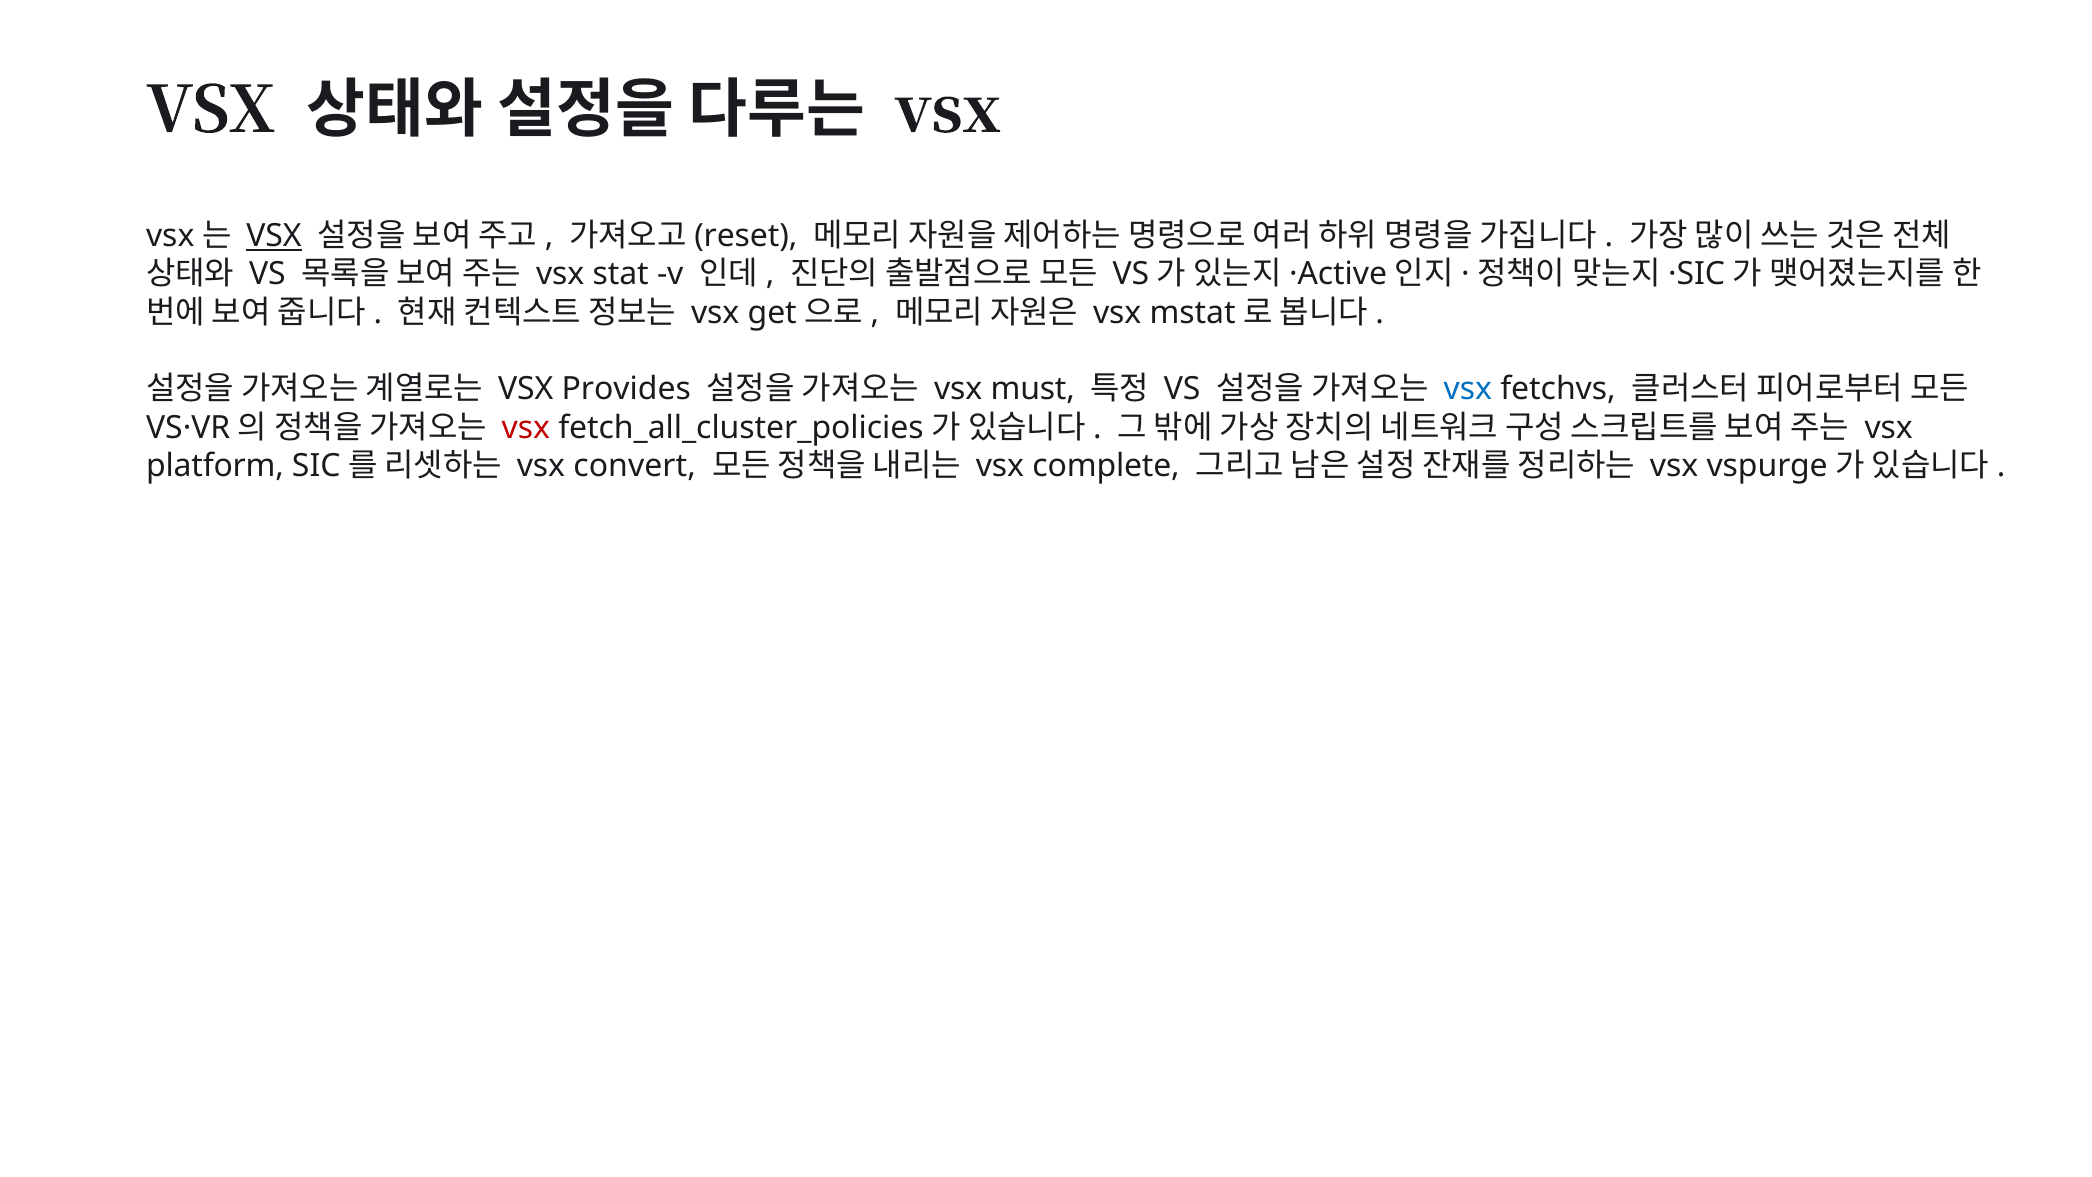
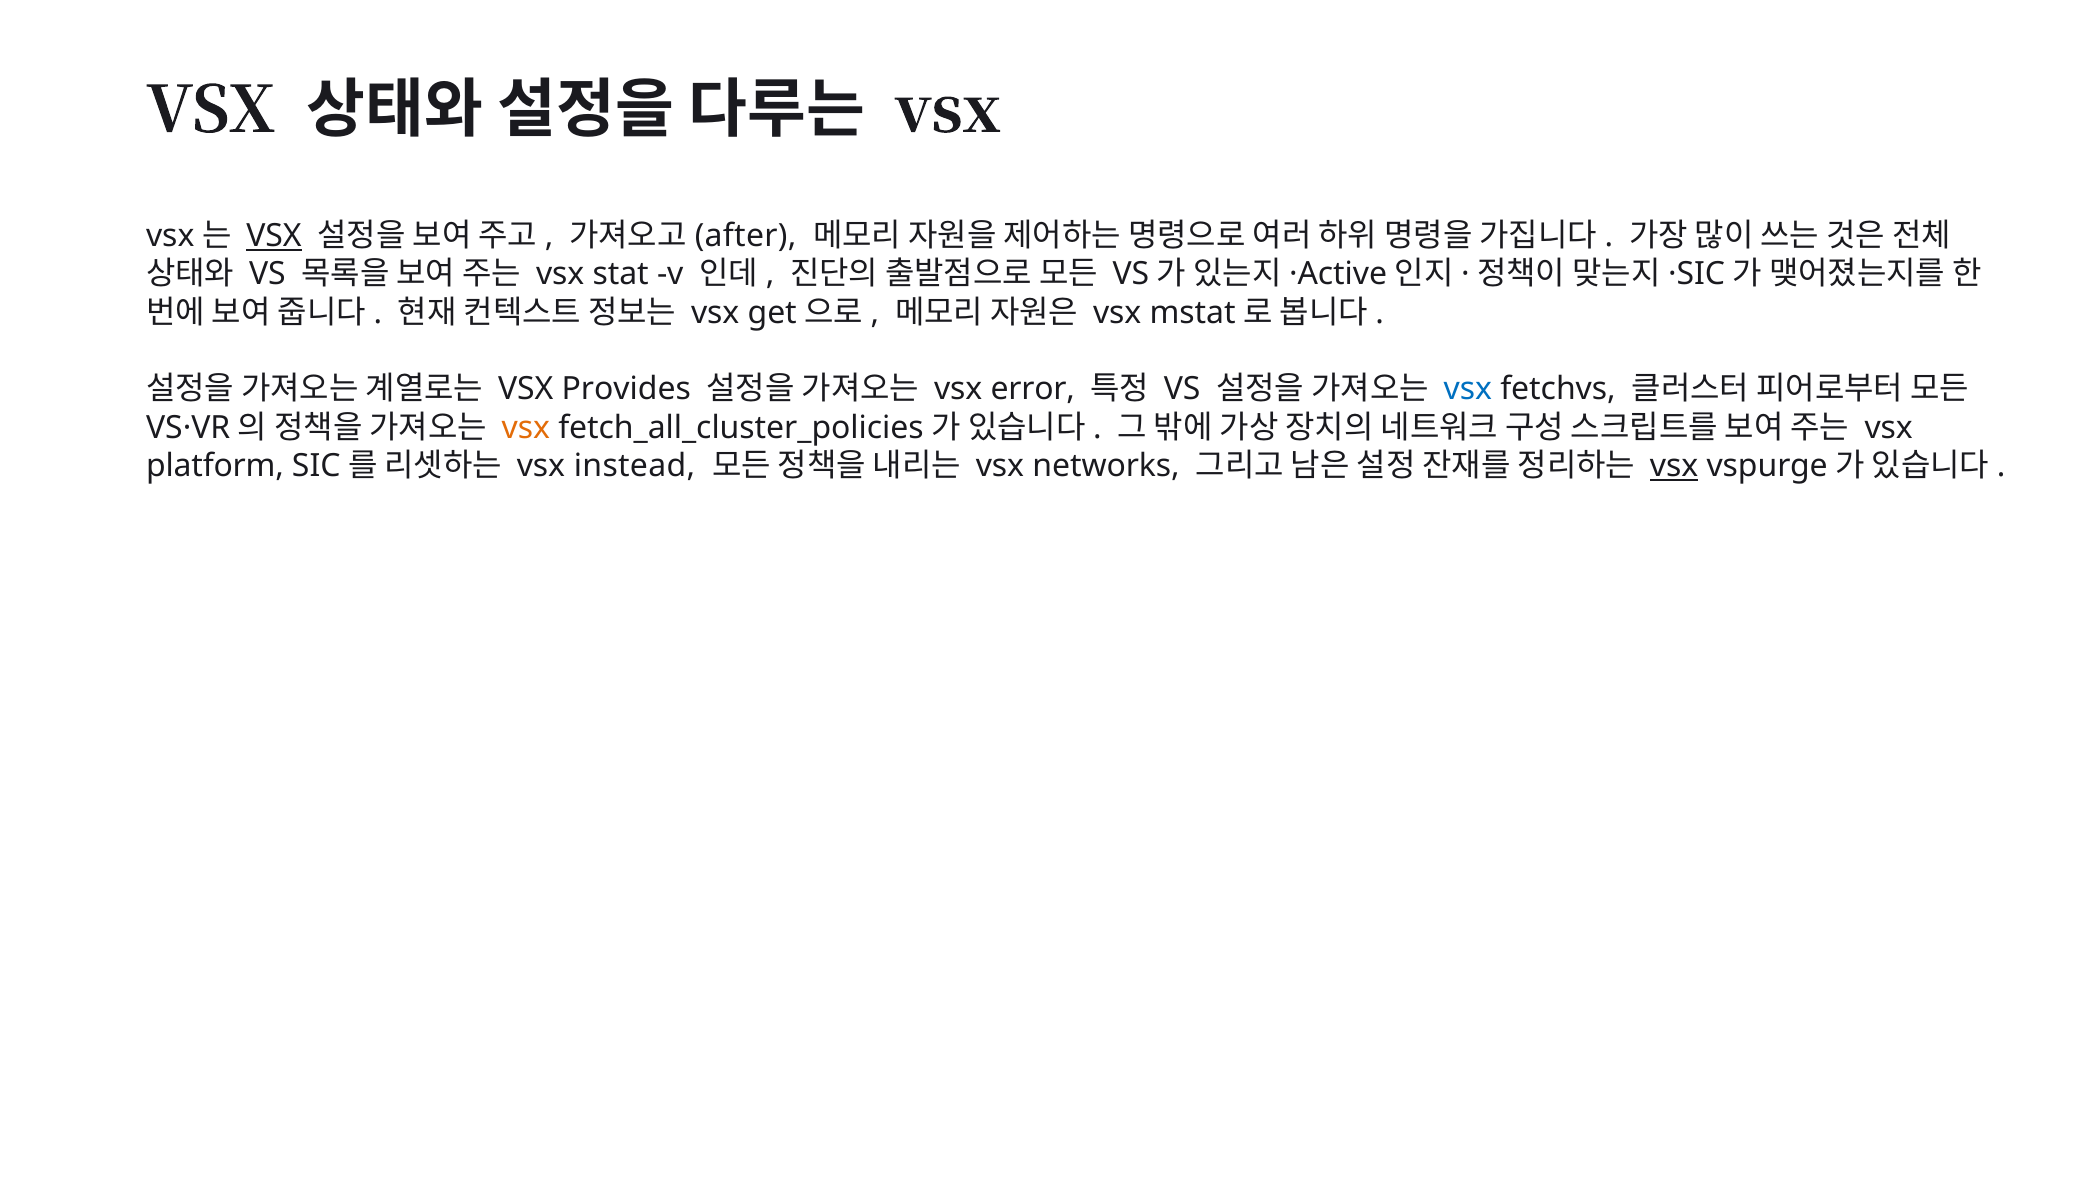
reset: reset -> after
must: must -> error
vsx at (526, 427) colour: red -> orange
convert: convert -> instead
complete: complete -> networks
vsx at (1674, 466) underline: none -> present
